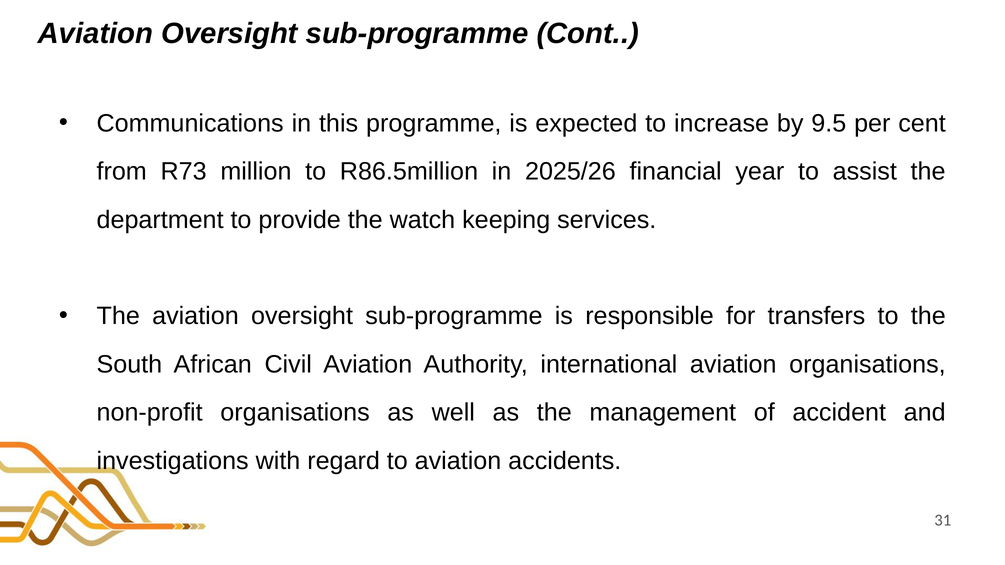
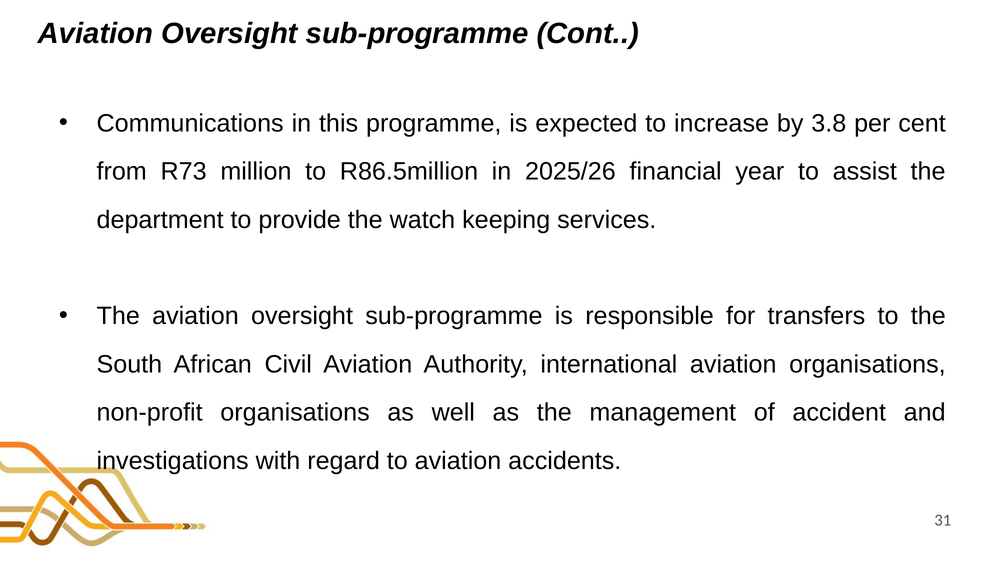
9.5: 9.5 -> 3.8
